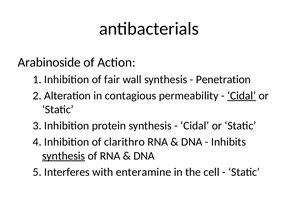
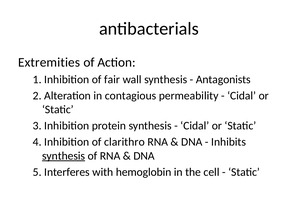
Arabinoside: Arabinoside -> Extremities
Penetration: Penetration -> Antagonists
Cidal at (242, 96) underline: present -> none
enteramine: enteramine -> hemoglobin
